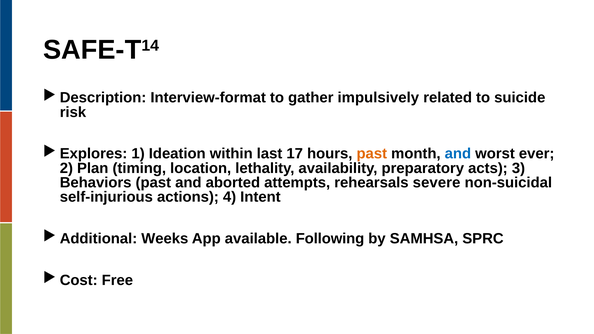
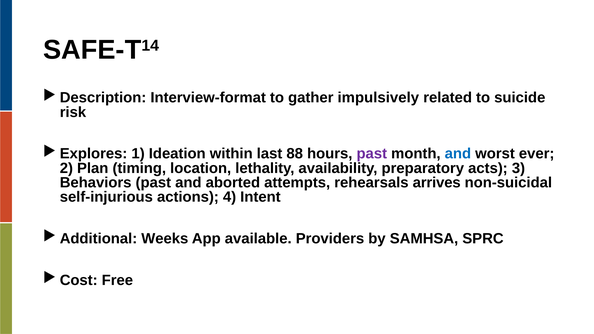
17: 17 -> 88
past at (372, 154) colour: orange -> purple
severe: severe -> arrives
Following: Following -> Providers
